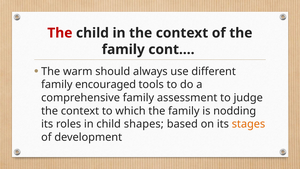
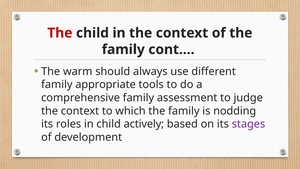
encouraged: encouraged -> appropriate
shapes: shapes -> actively
stages colour: orange -> purple
